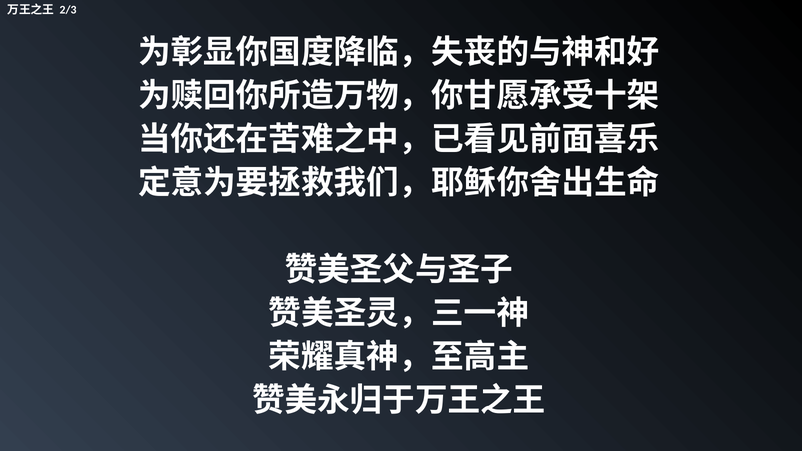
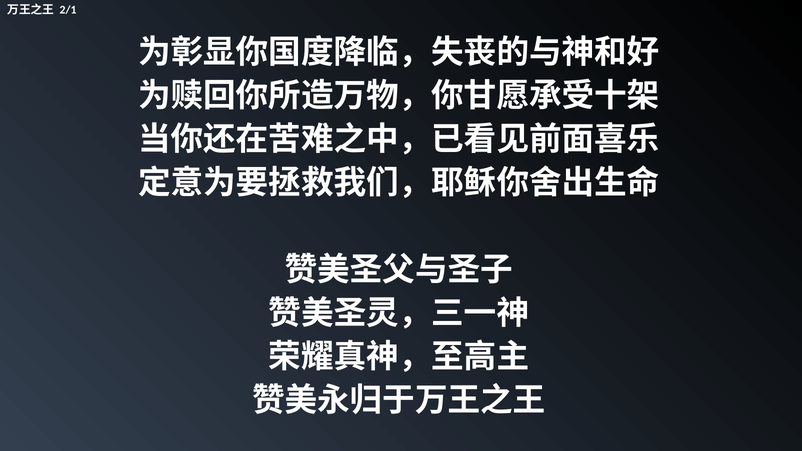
2/3: 2/3 -> 2/1
